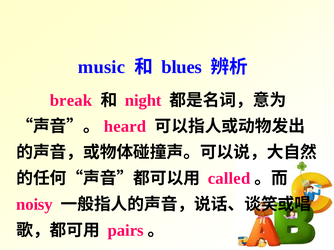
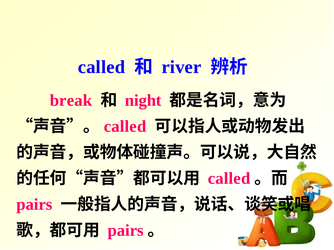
music at (101, 67): music -> called
blues: blues -> river
heard at (125, 127): heard -> called
noisy at (34, 205): noisy -> pairs
